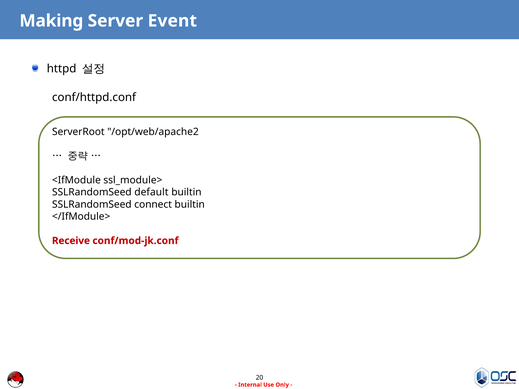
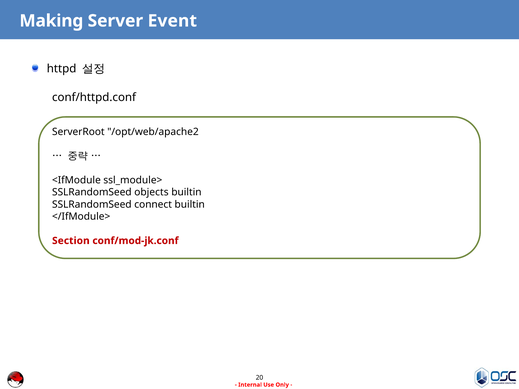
default: default -> objects
Receive: Receive -> Section
